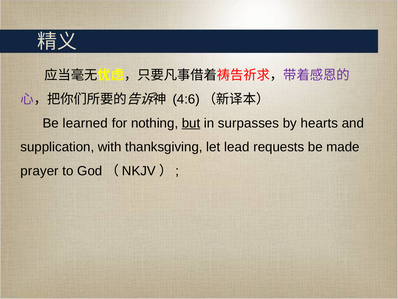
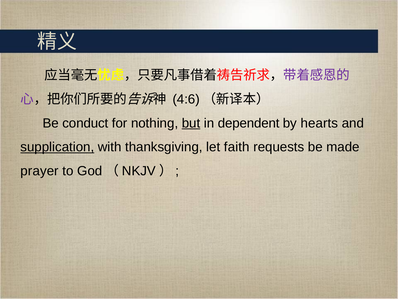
learned: learned -> conduct
surpasses: surpasses -> dependent
supplication underline: none -> present
lead: lead -> faith
